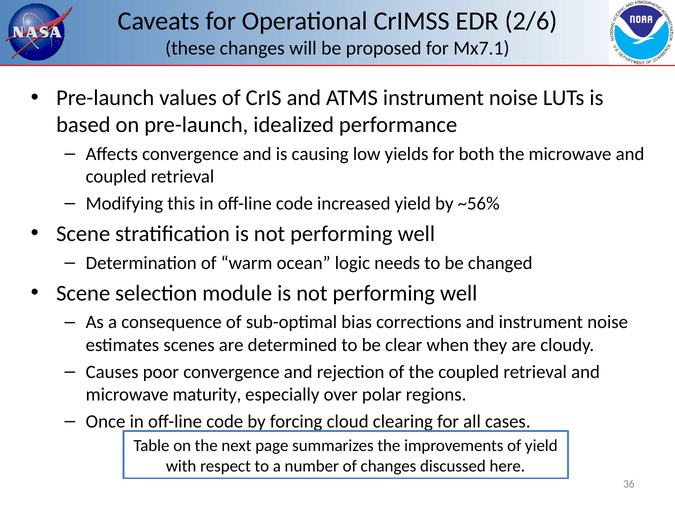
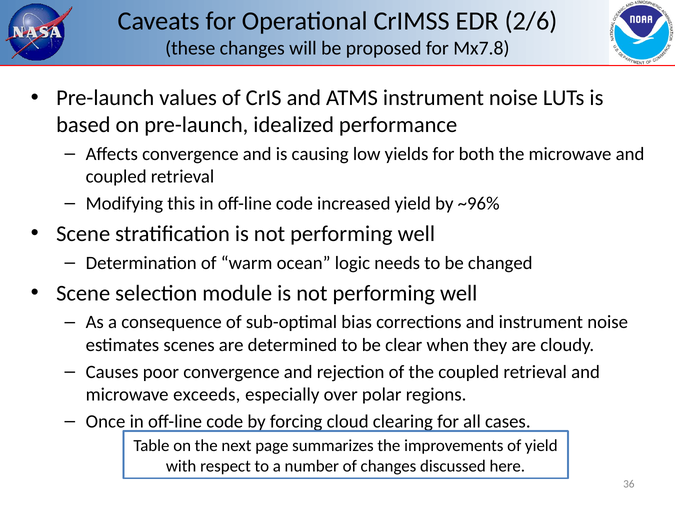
Mx7.1: Mx7.1 -> Mx7.8
~56%: ~56% -> ~96%
maturity: maturity -> exceeds
